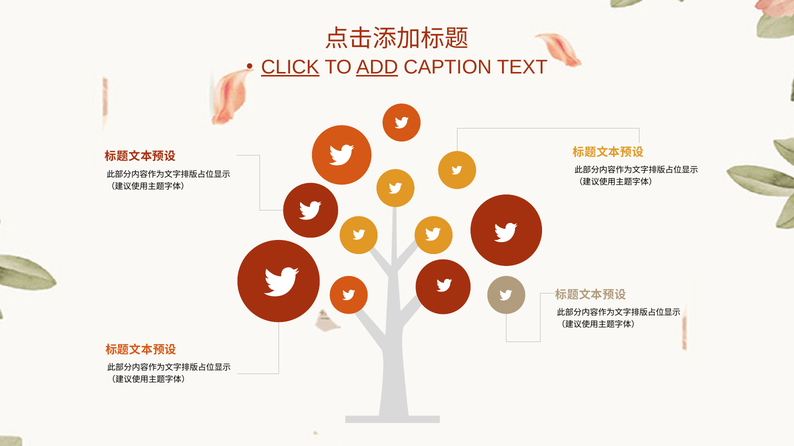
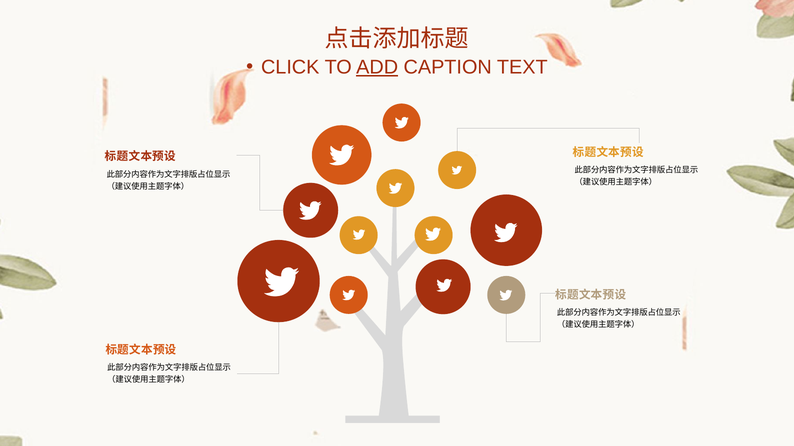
CLICK underline: present -> none
